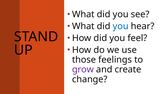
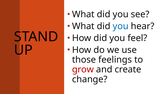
grow colour: purple -> red
